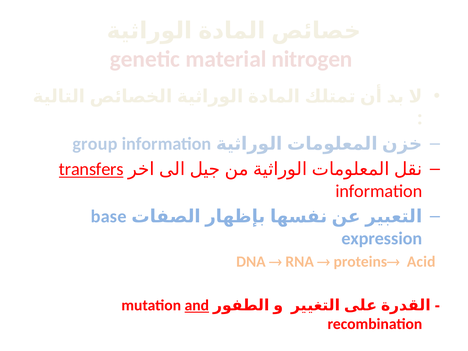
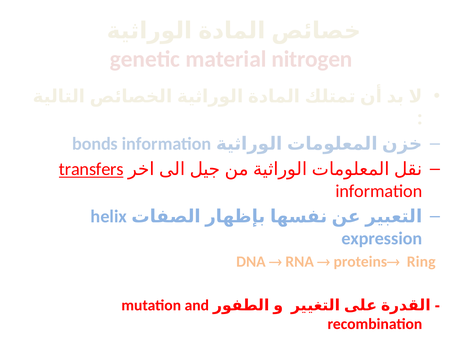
group: group -> bonds
base: base -> helix
Acid: Acid -> Ring
and underline: present -> none
